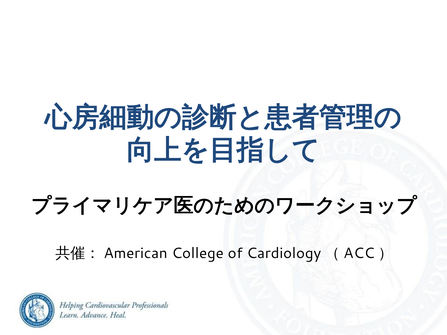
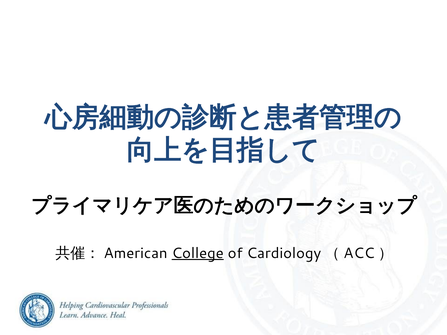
College underline: none -> present
